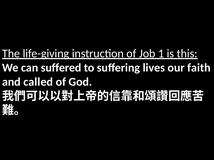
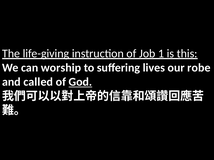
suffered: suffered -> worship
faith: faith -> robe
God underline: none -> present
